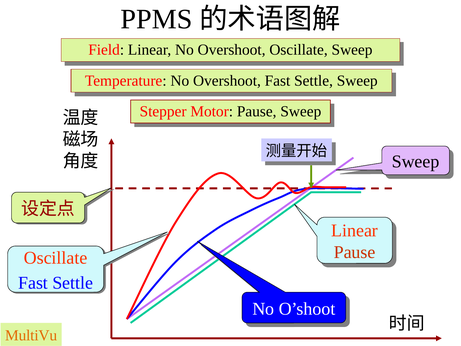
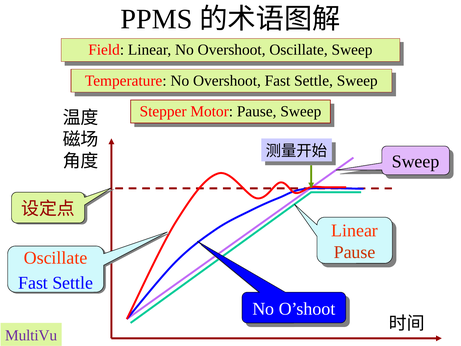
MultiVu colour: orange -> purple
